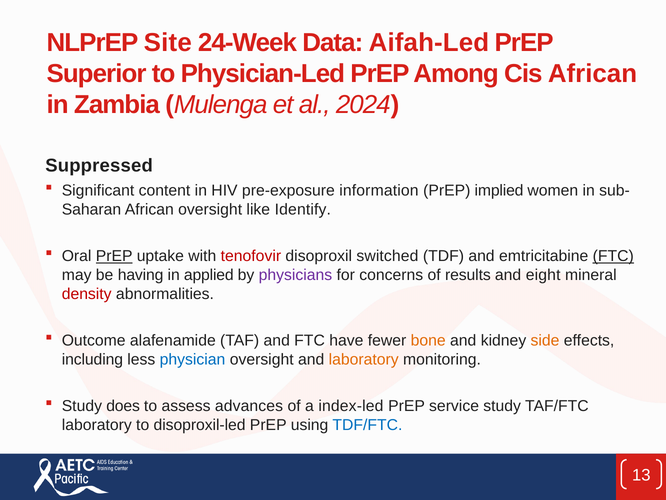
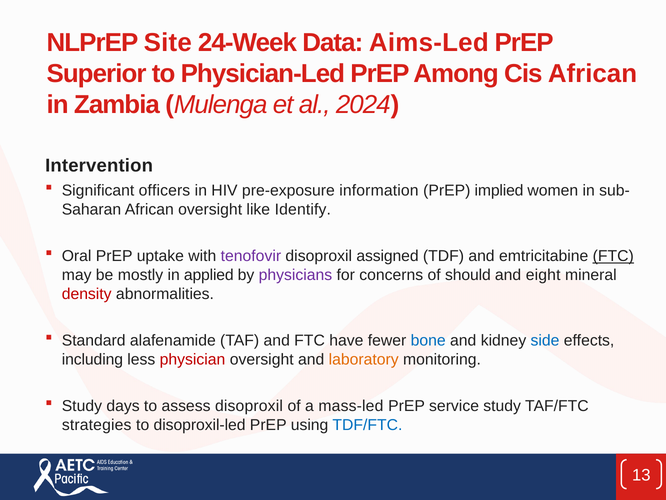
Aifah-Led: Aifah-Led -> Aims-Led
Suppressed: Suppressed -> Intervention
content: content -> officers
PrEP at (114, 256) underline: present -> none
tenofovir colour: red -> purple
switched: switched -> assigned
having: having -> mostly
results: results -> should
Outcome: Outcome -> Standard
bone colour: orange -> blue
side colour: orange -> blue
physician colour: blue -> red
does: does -> days
assess advances: advances -> disoproxil
index-led: index-led -> mass-led
laboratory at (97, 425): laboratory -> strategies
